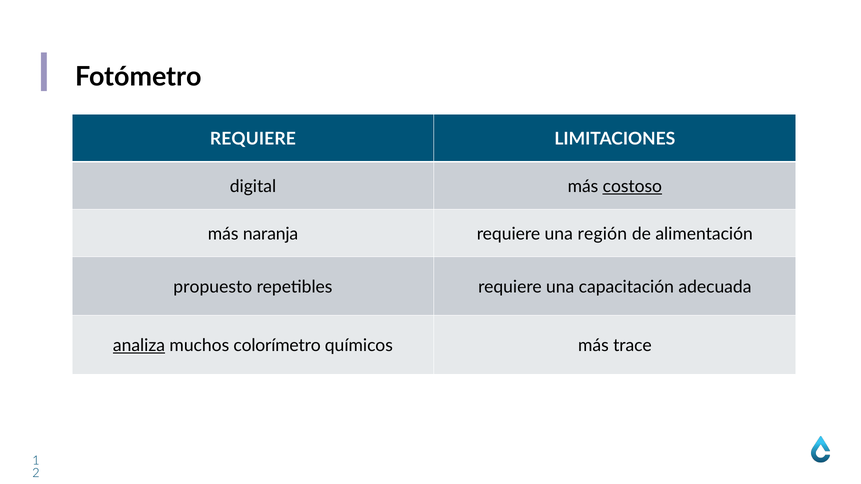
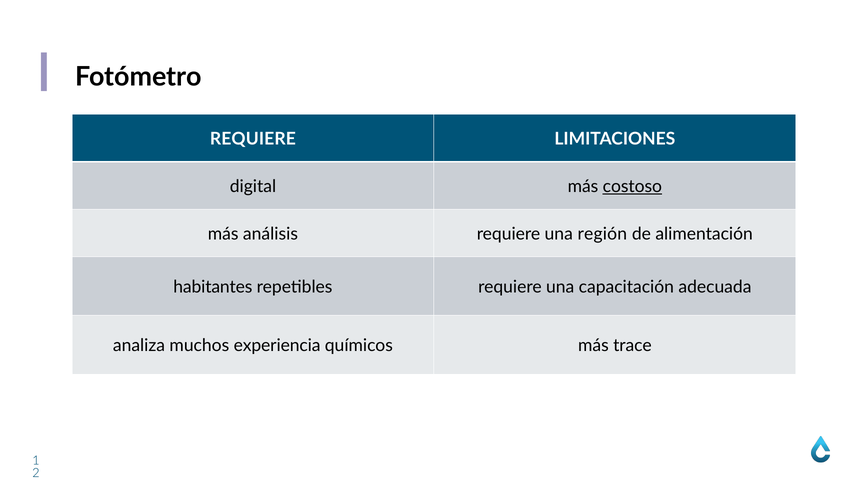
naranja: naranja -> análisis
propuesto: propuesto -> habitantes
analiza underline: present -> none
colorímetro: colorímetro -> experiencia
